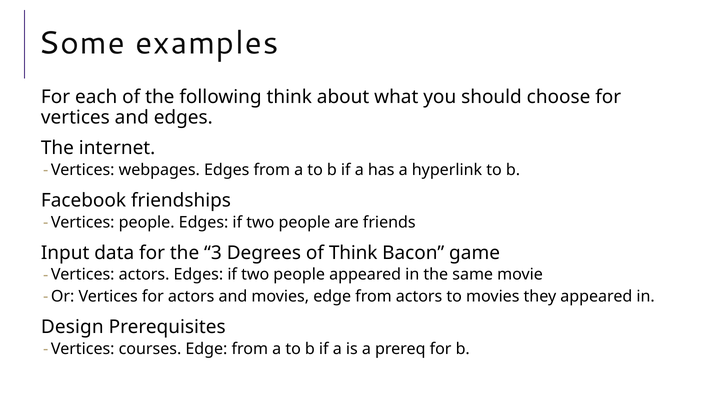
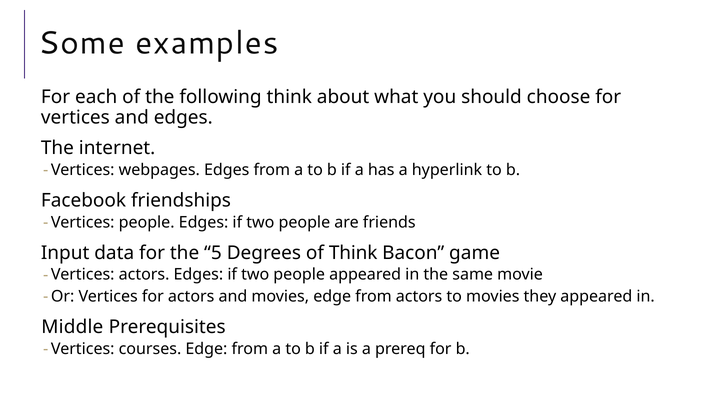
3: 3 -> 5
Design: Design -> Middle
